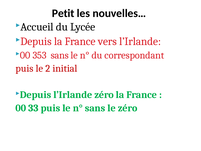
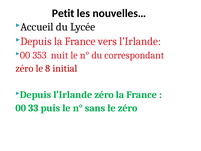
353 sans: sans -> nuit
puis at (24, 68): puis -> zéro
2: 2 -> 8
